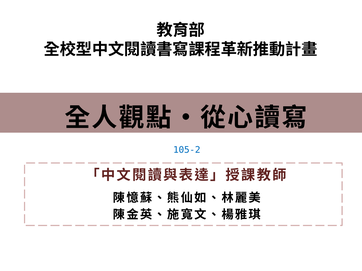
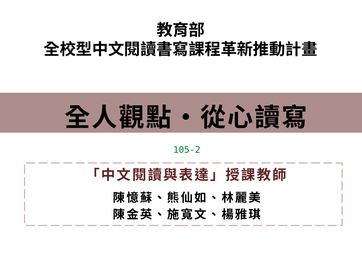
105-2 colour: blue -> green
